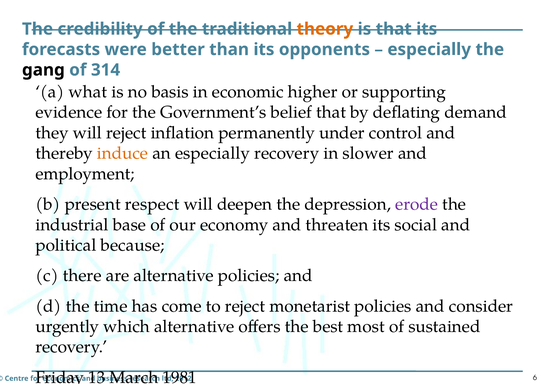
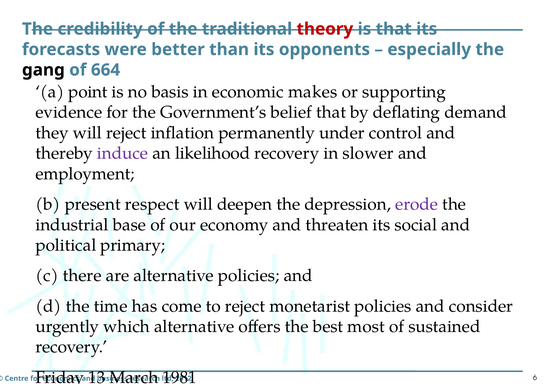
theory colour: orange -> red
314: 314 -> 664
what: what -> point
higher: higher -> makes
induce colour: orange -> purple
an especially: especially -> likelihood
because: because -> primary
